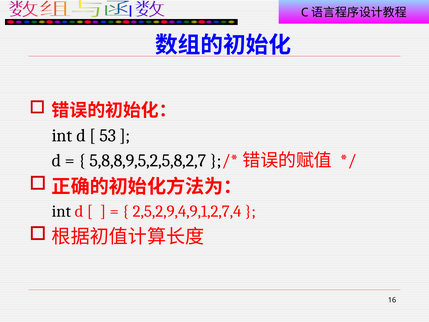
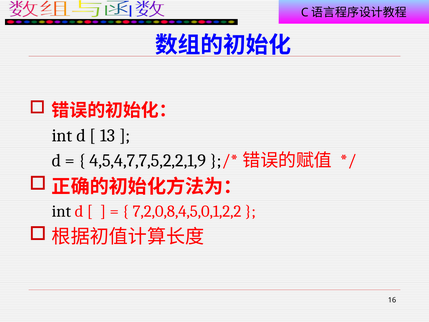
53: 53 -> 13
5,8,8,9,5,2,5,8,2,7: 5,8,8,9,5,2,5,8,2,7 -> 4,5,4,7,7,5,2,2,1,9
2,5,2,9,4,9,1,2,7,4: 2,5,2,9,4,9,1,2,7,4 -> 7,2,0,8,4,5,0,1,2,2
